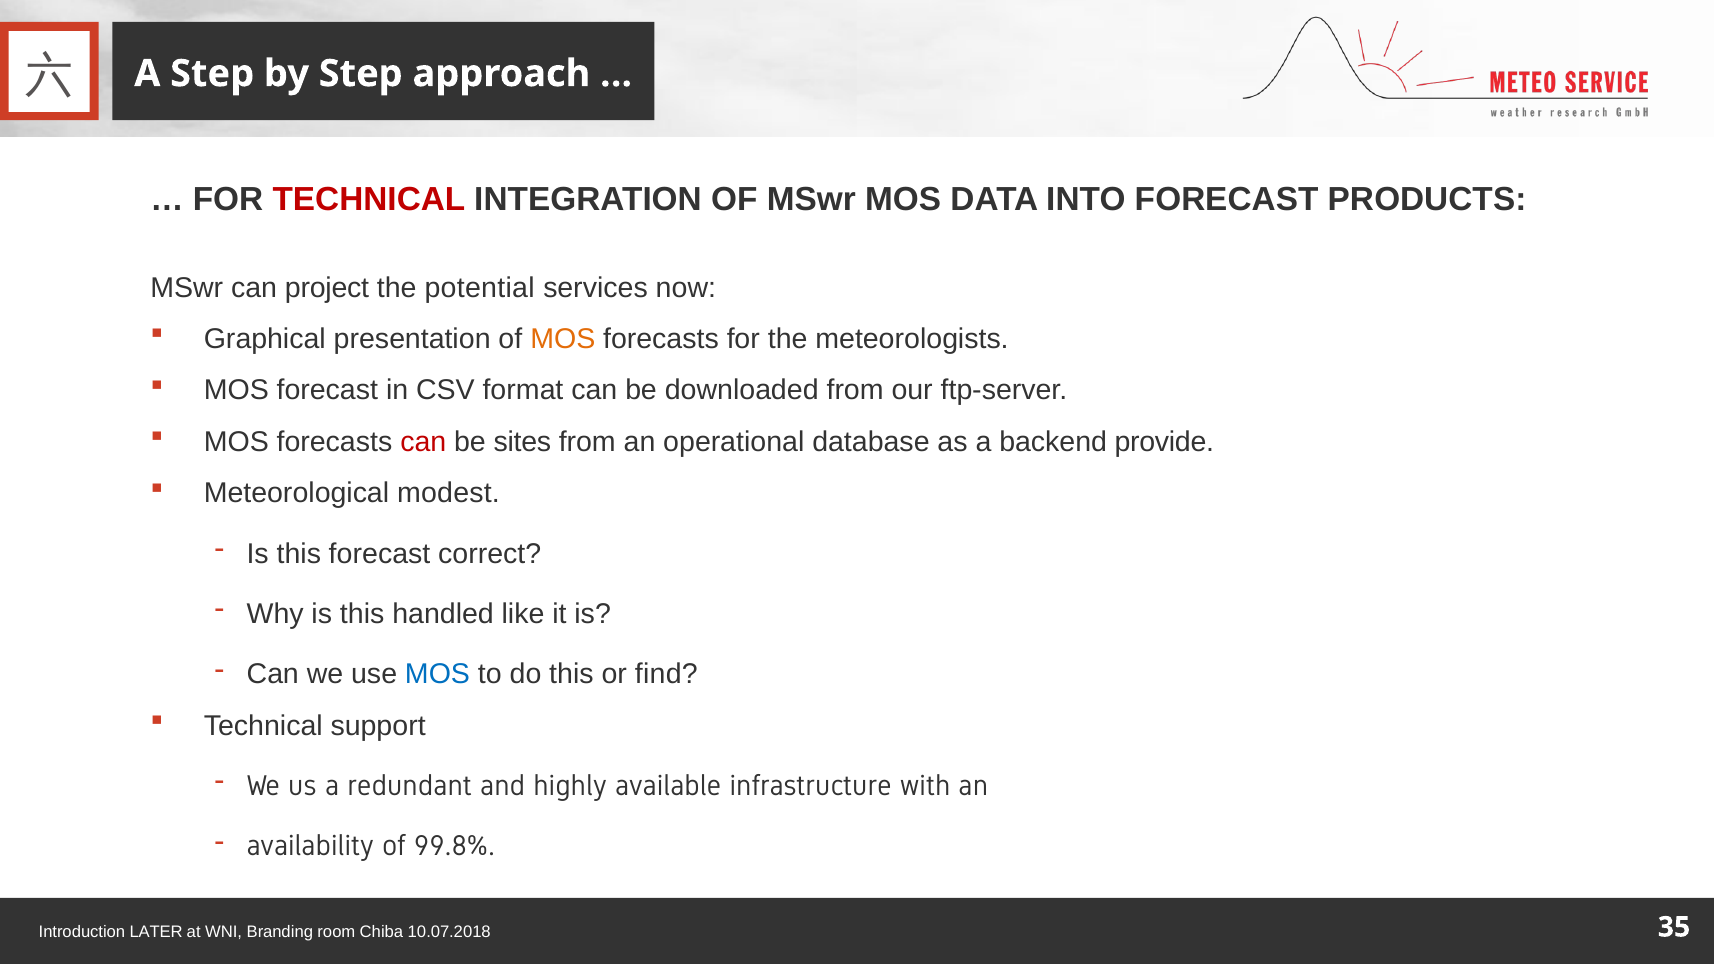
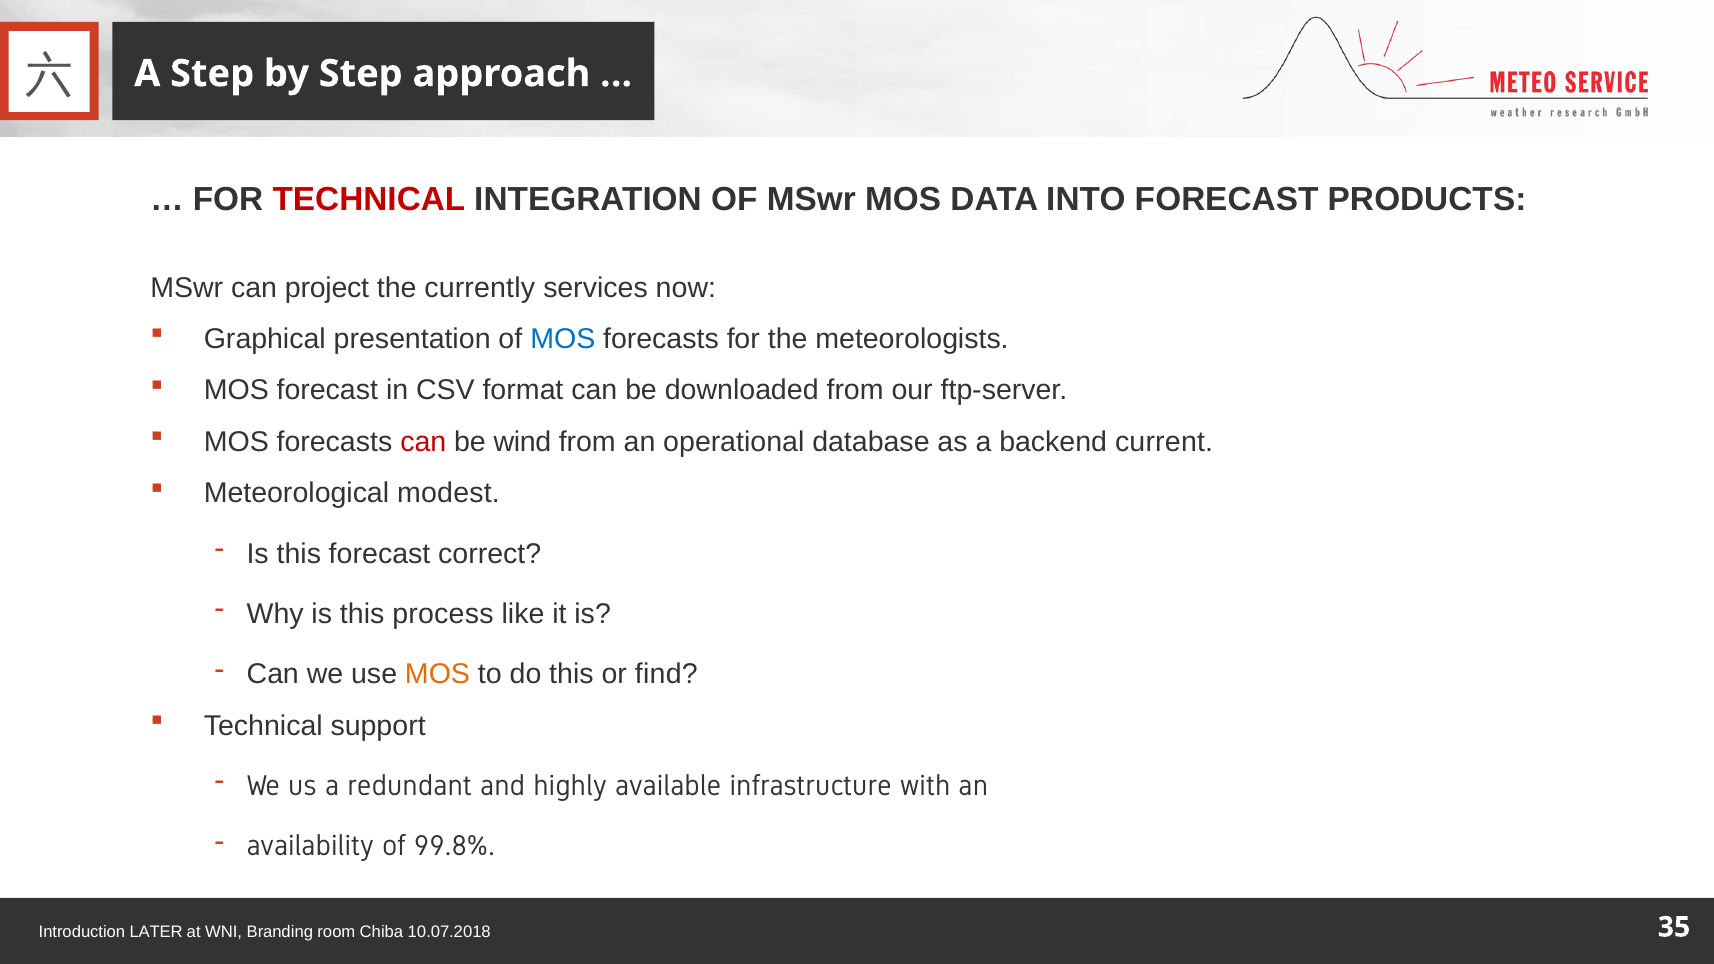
potential: potential -> currently
MOS at (563, 339) colour: orange -> blue
sites: sites -> wind
provide: provide -> current
handled: handled -> process
MOS at (437, 674) colour: blue -> orange
